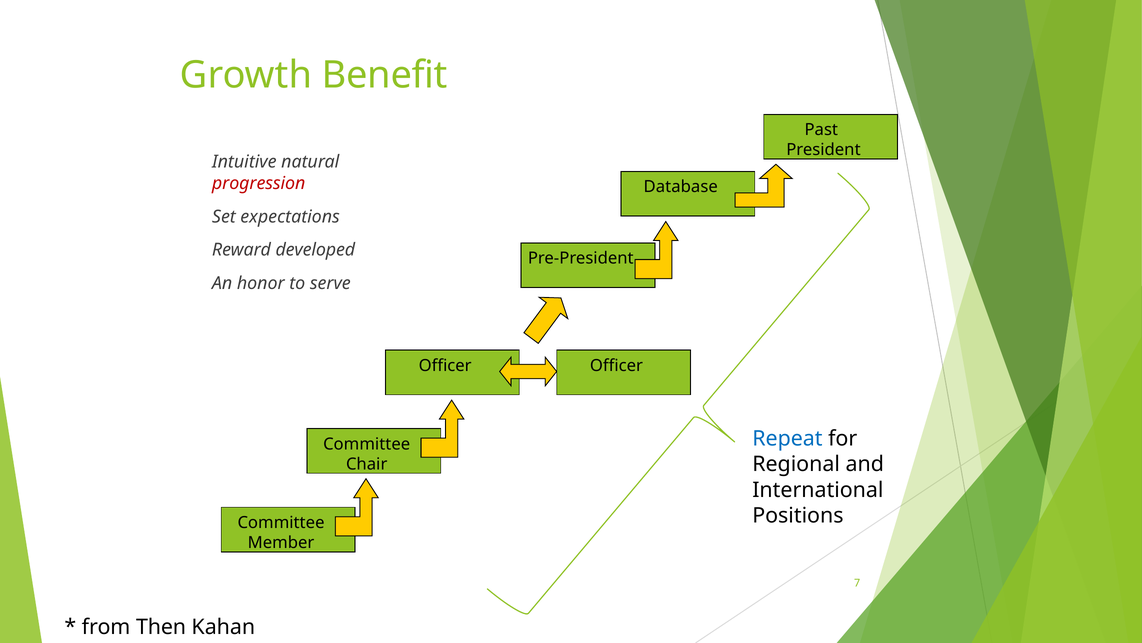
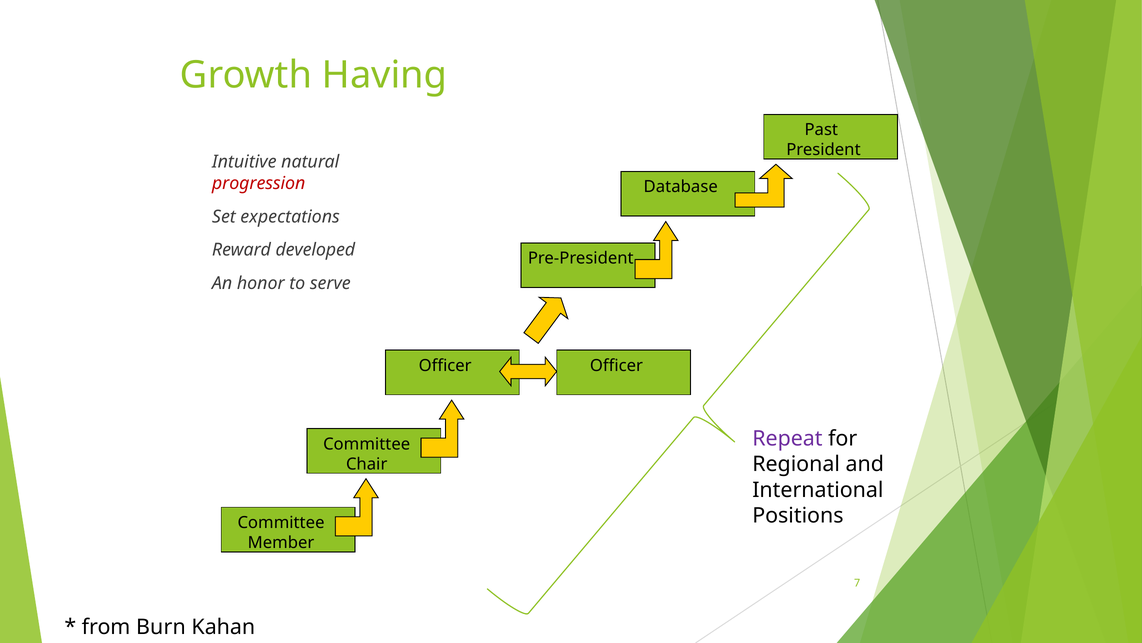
Benefit: Benefit -> Having
Repeat colour: blue -> purple
Then: Then -> Burn
